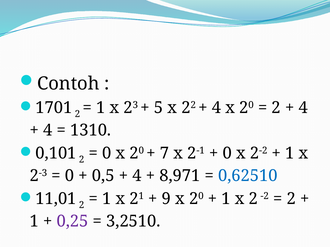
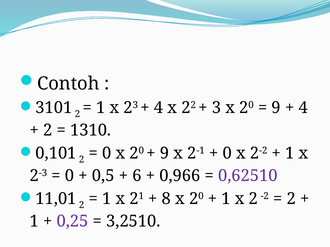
1701: 1701 -> 3101
5 at (159, 108): 5 -> 4
4 at (216, 108): 4 -> 3
2 at (276, 108): 2 -> 9
4 at (48, 130): 4 -> 2
7 at (165, 153): 7 -> 9
4 at (137, 176): 4 -> 6
8,971: 8,971 -> 0,966
0,62510 colour: blue -> purple
9: 9 -> 8
